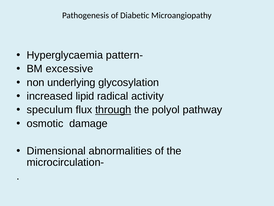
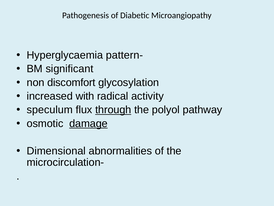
excessive: excessive -> significant
underlying: underlying -> discomfort
lipid: lipid -> with
damage underline: none -> present
